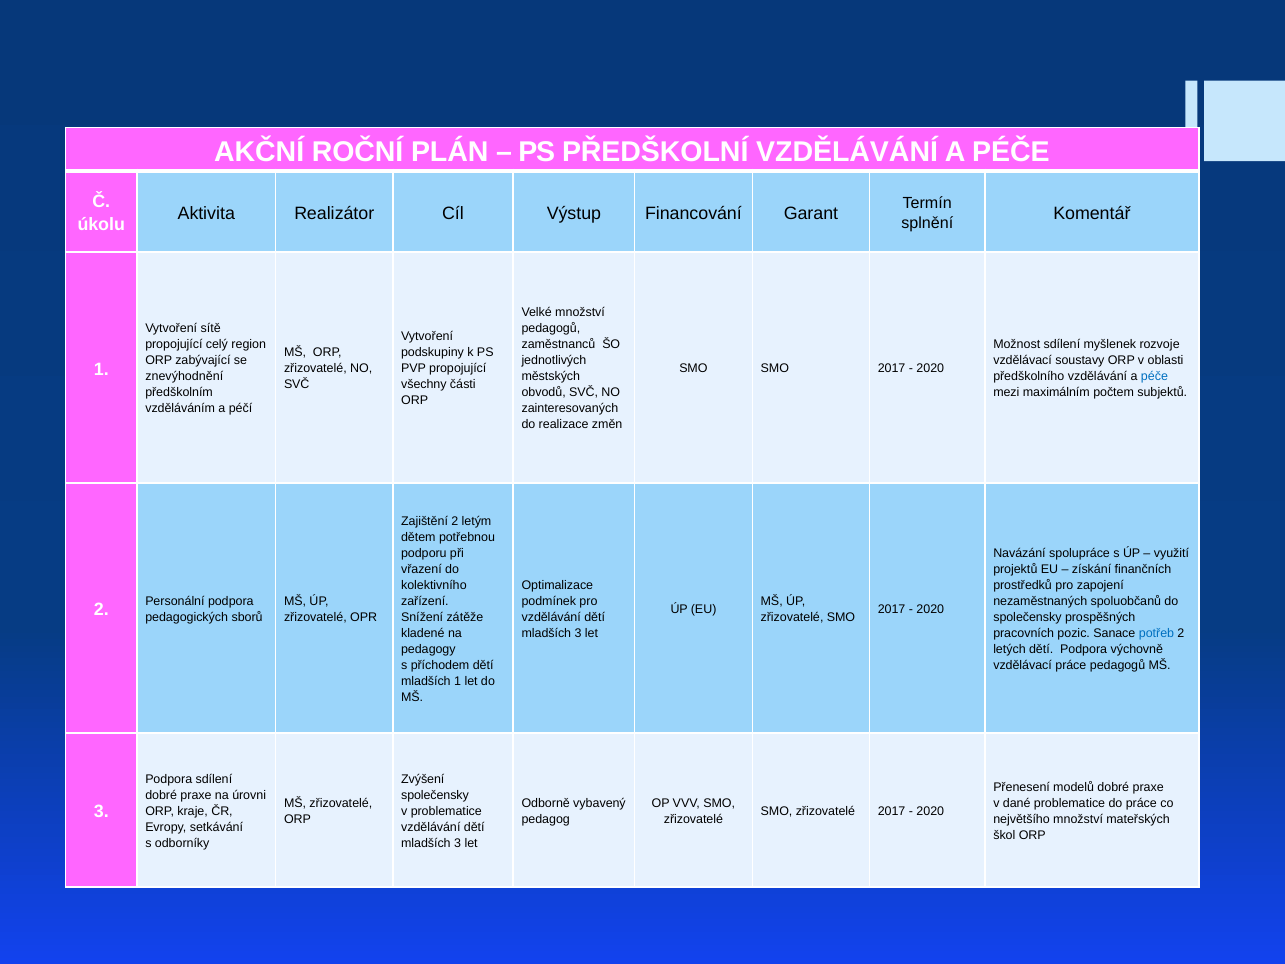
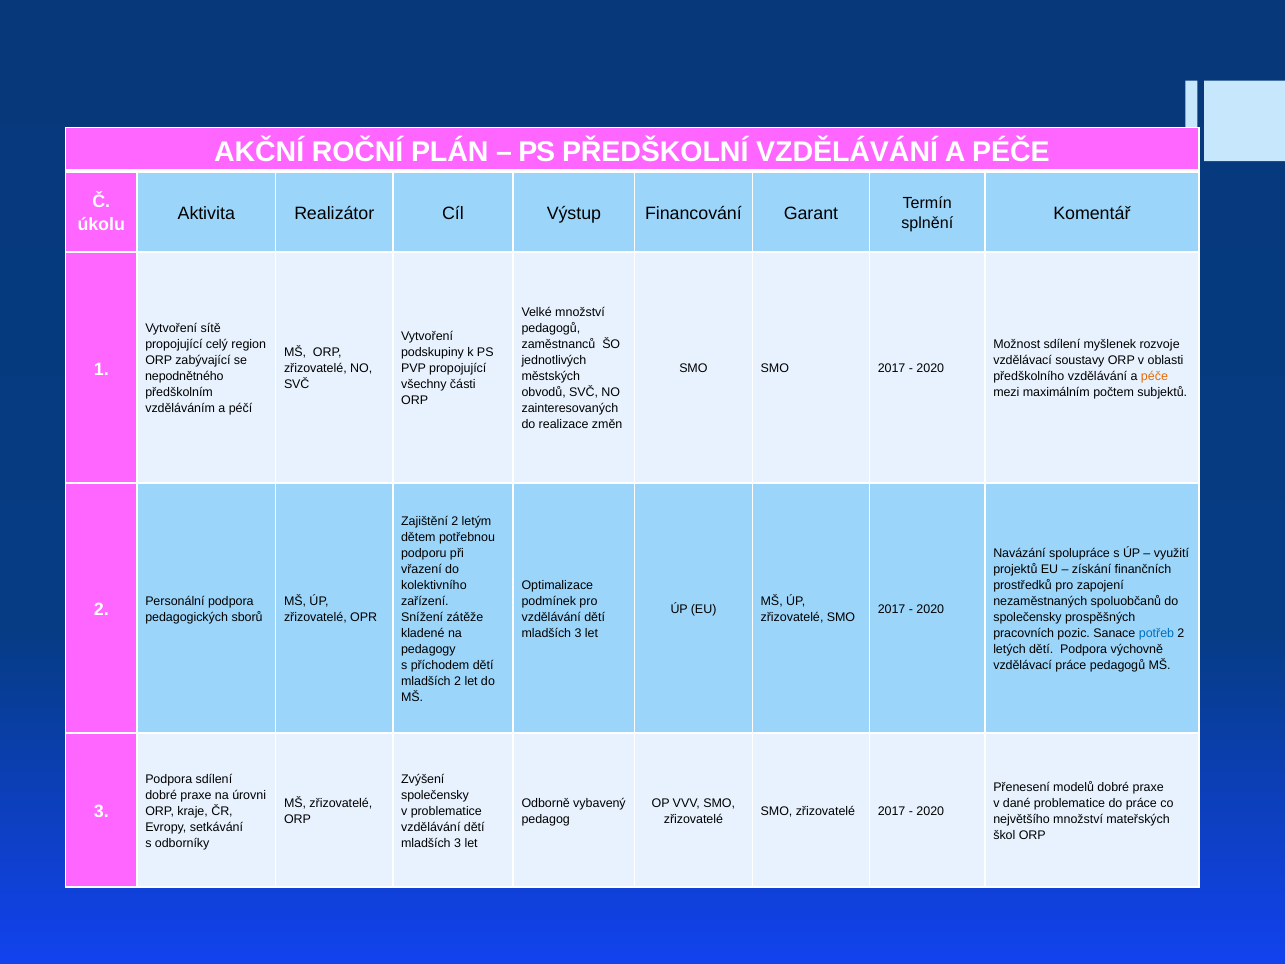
znevýhodnění: znevýhodnění -> nepodnětného
péče at (1154, 377) colour: blue -> orange
mladších 1: 1 -> 2
